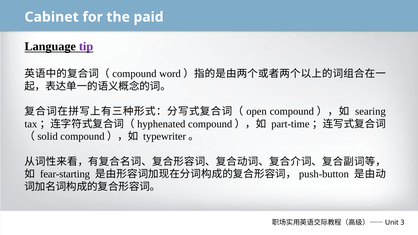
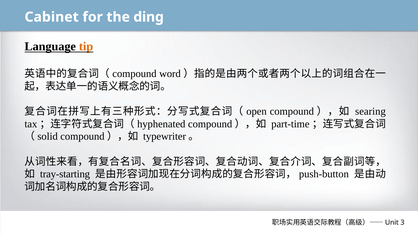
paid: paid -> ding
tip colour: purple -> orange
fear-starting: fear-starting -> tray-starting
